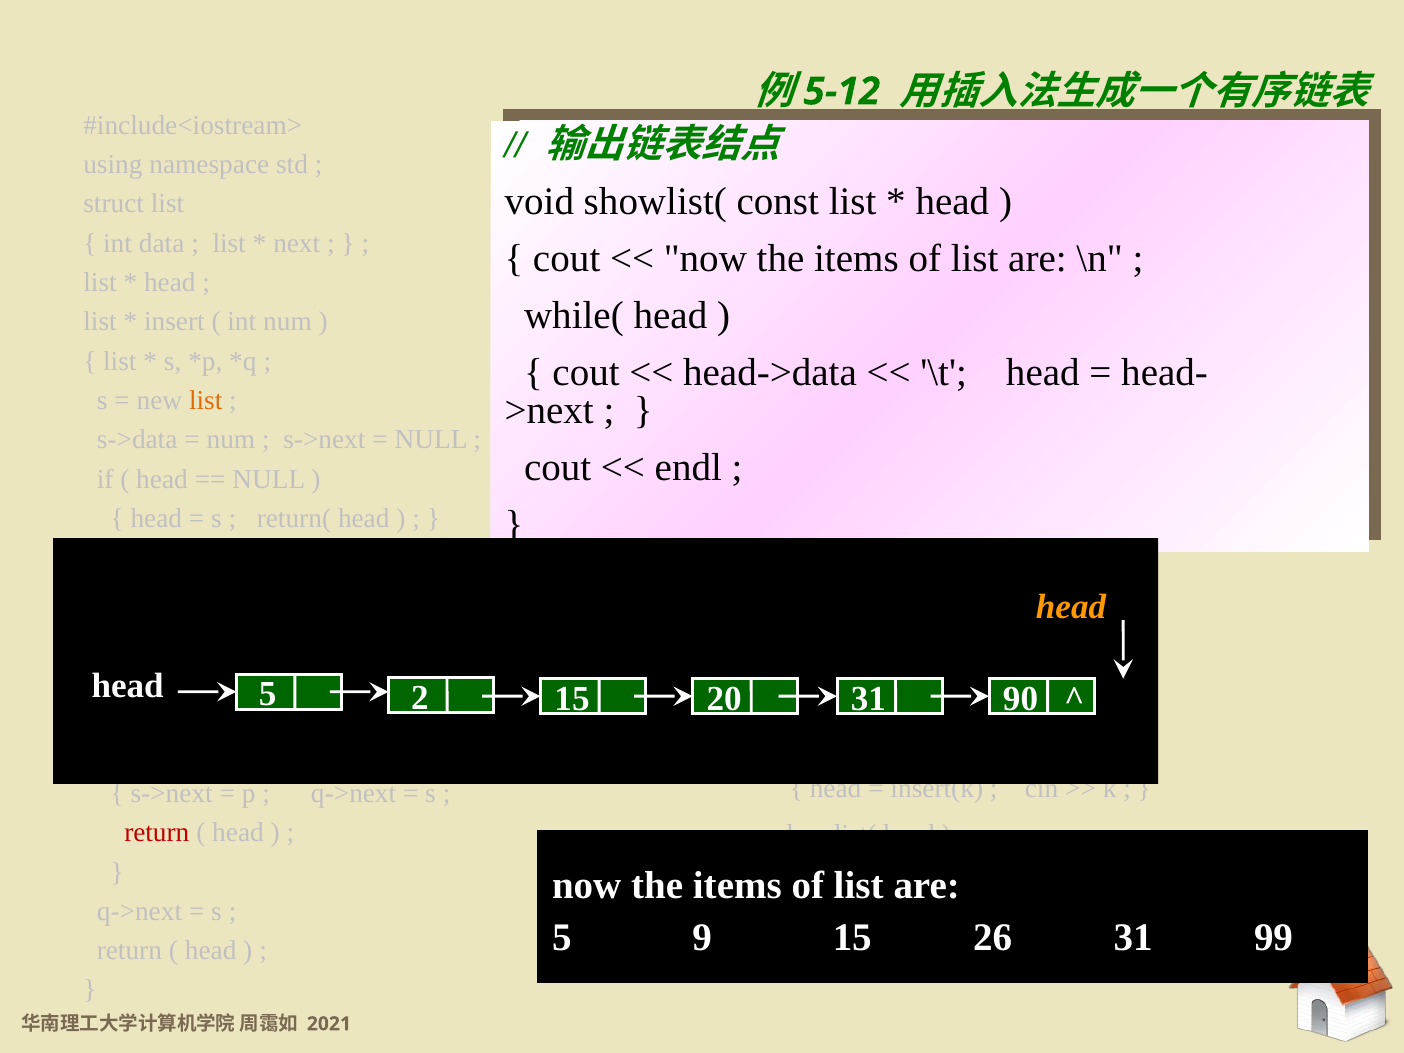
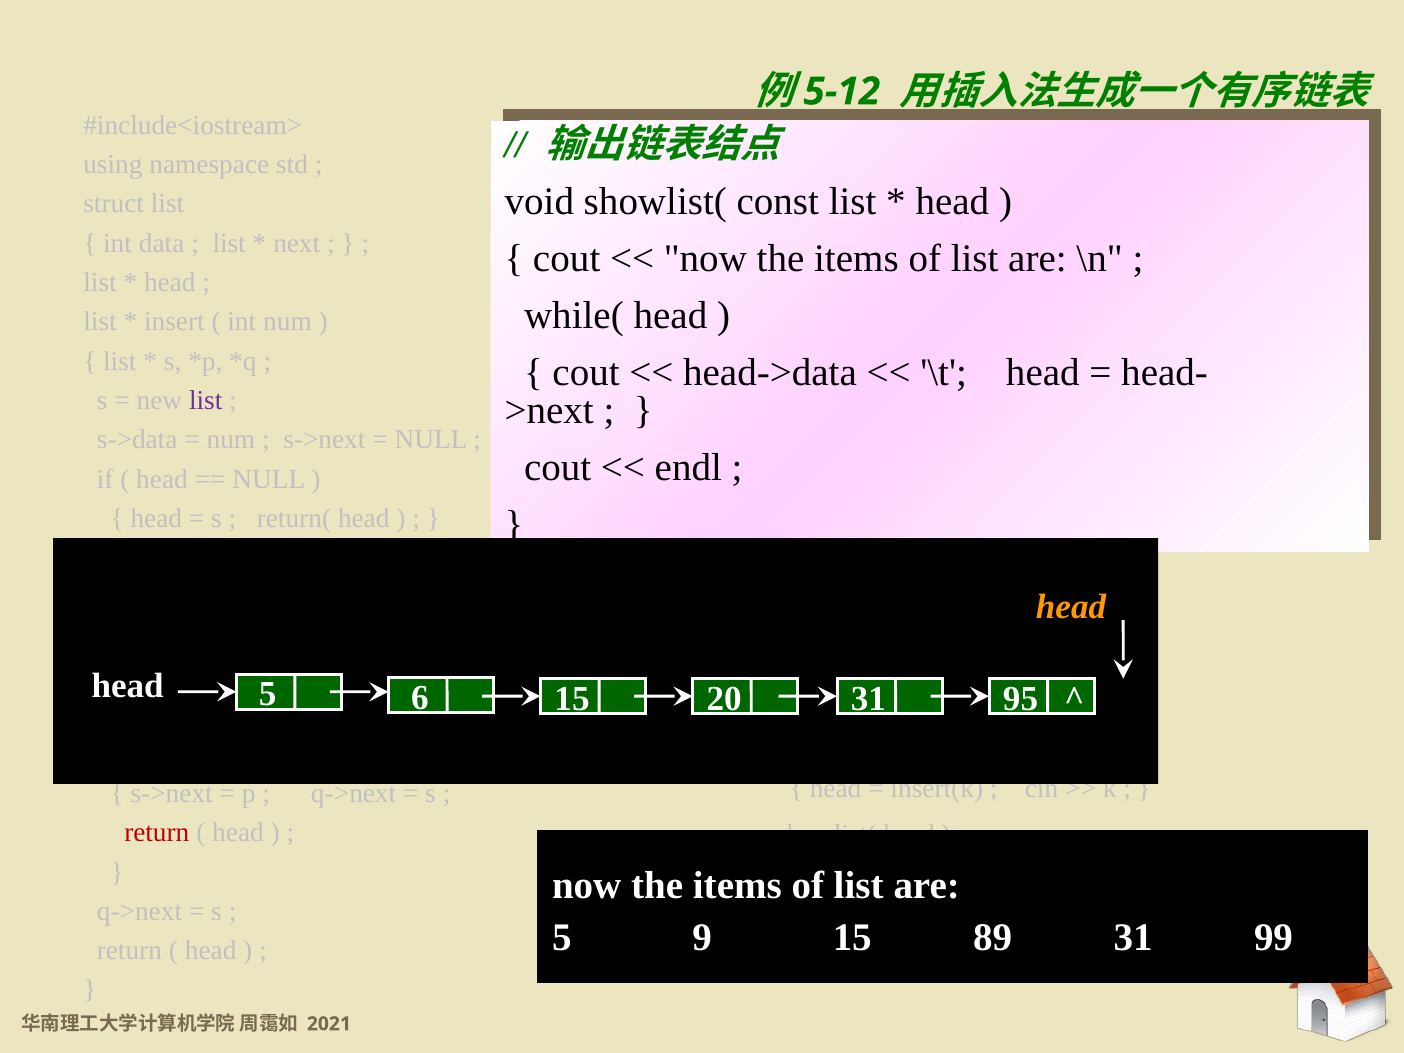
list at (206, 400) colour: orange -> purple
2: 2 -> 6
90: 90 -> 95
26: 26 -> 89
